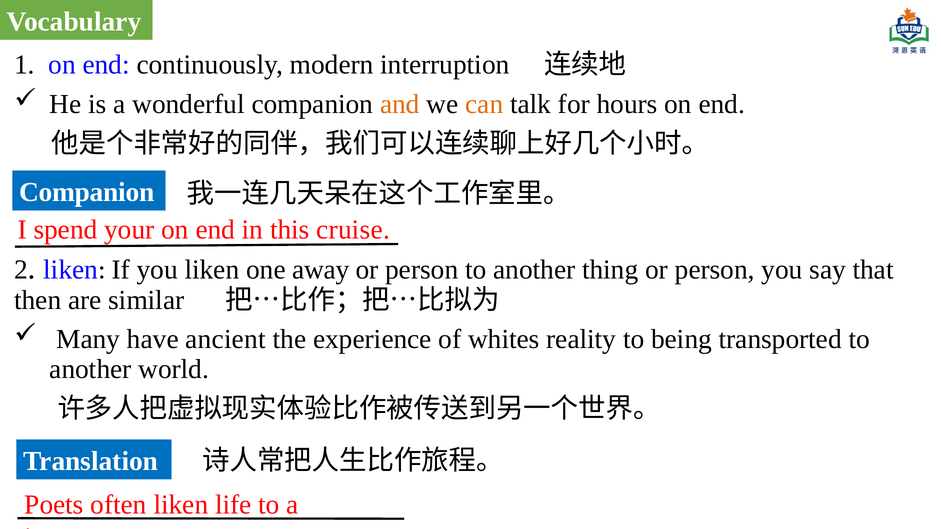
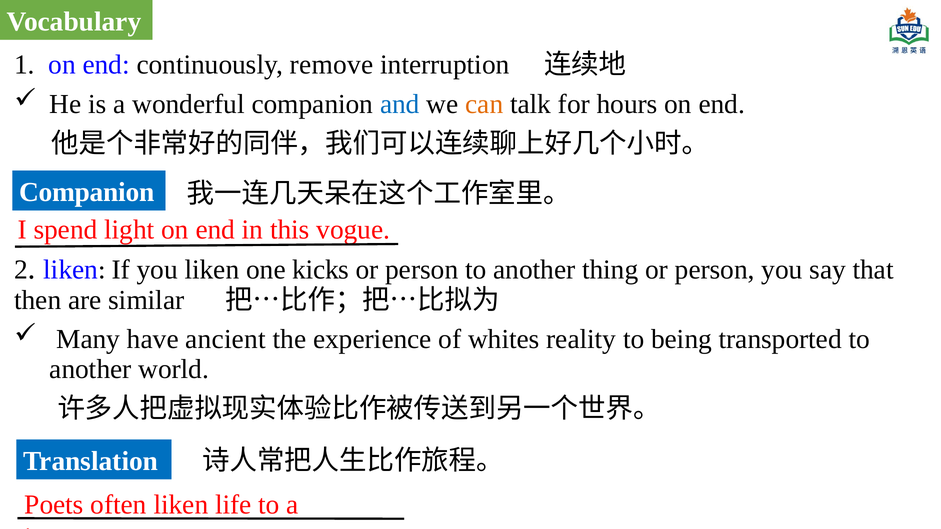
modern: modern -> remove
and colour: orange -> blue
your: your -> light
cruise: cruise -> vogue
away: away -> kicks
